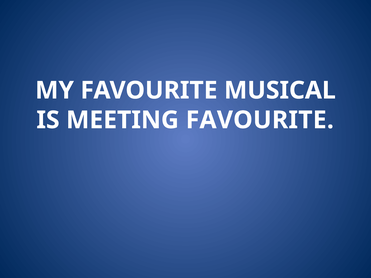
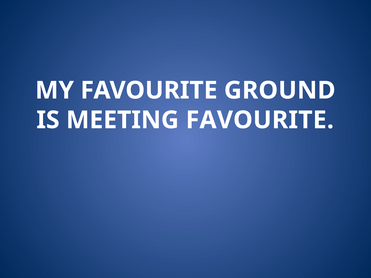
MUSICAL: MUSICAL -> GROUND
